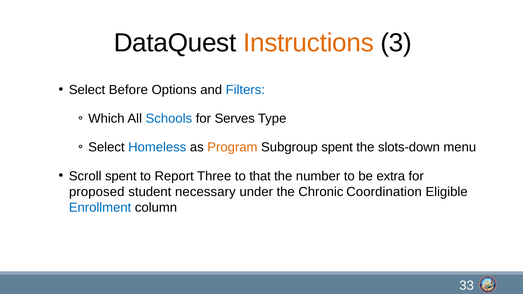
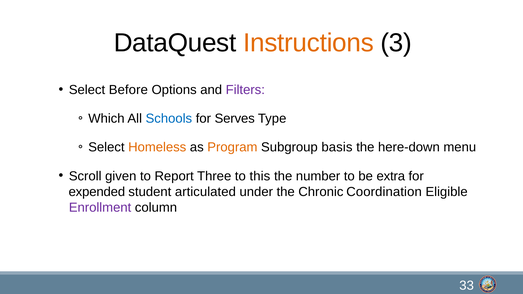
Filters colour: blue -> purple
Homeless colour: blue -> orange
Subgroup spent: spent -> basis
slots-down: slots-down -> here-down
Scroll spent: spent -> given
that: that -> this
proposed: proposed -> expended
necessary: necessary -> articulated
Enrollment colour: blue -> purple
